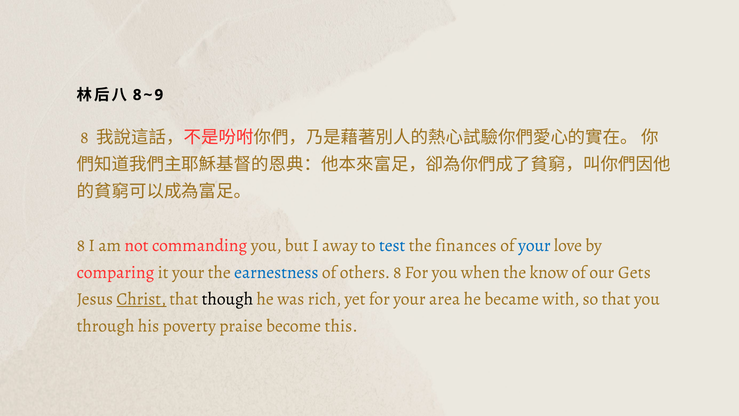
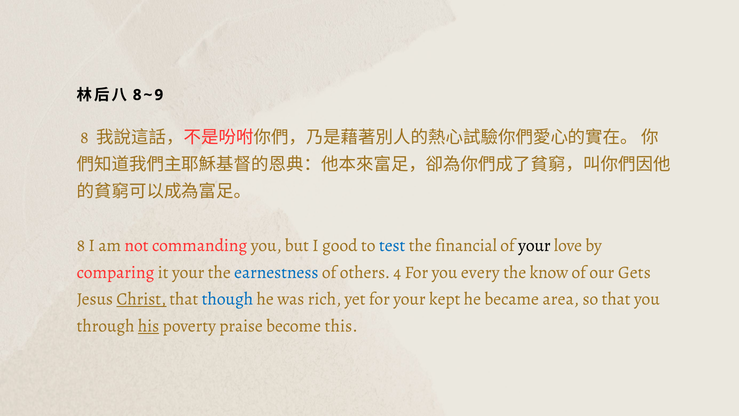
away: away -> good
finances: finances -> financial
your at (534, 245) colour: blue -> black
others 8: 8 -> 4
when: when -> every
though colour: black -> blue
area: area -> kept
with: with -> area
his underline: none -> present
